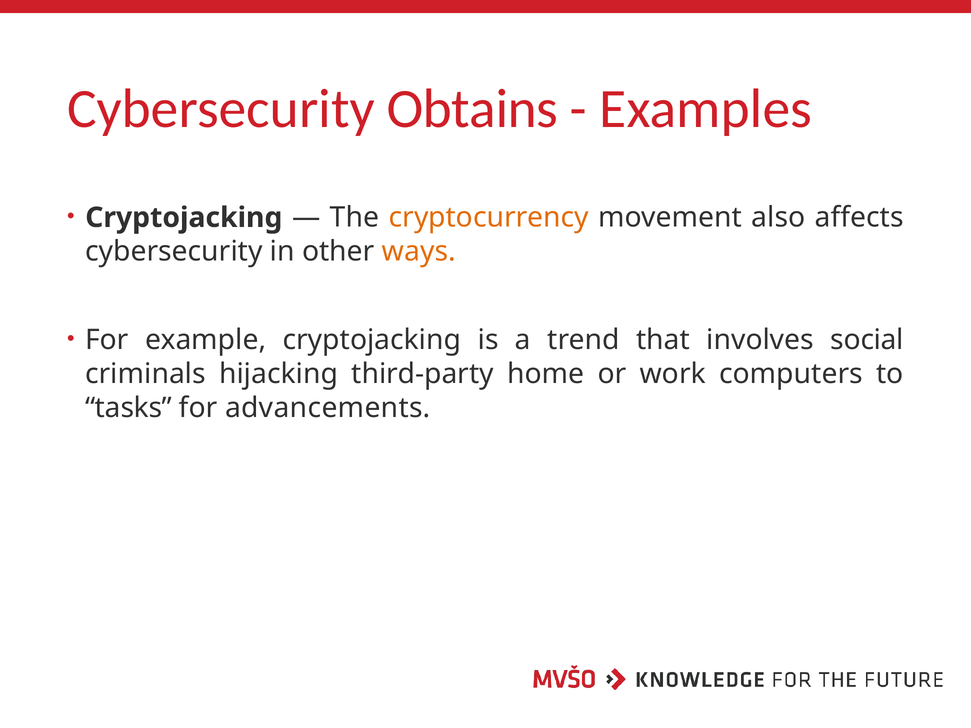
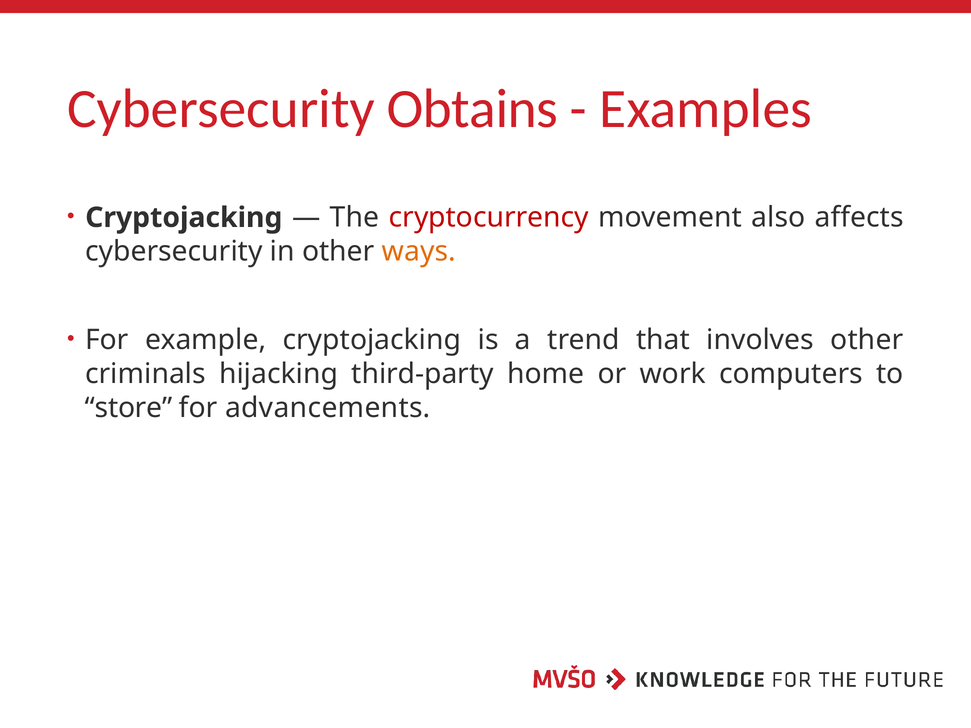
cryptocurrency colour: orange -> red
involves social: social -> other
tasks: tasks -> store
